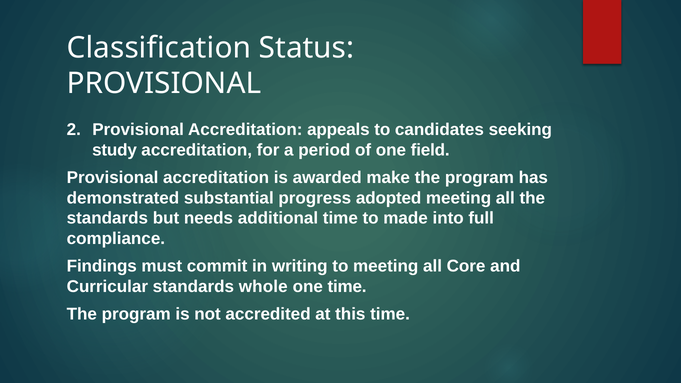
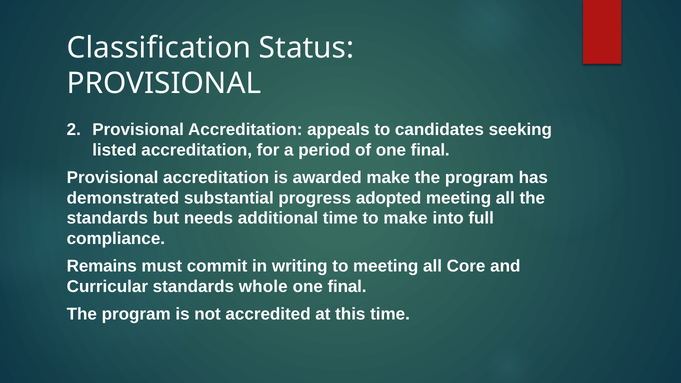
study: study -> listed
of one field: field -> final
to made: made -> make
Findings: Findings -> Remains
time at (347, 287): time -> final
